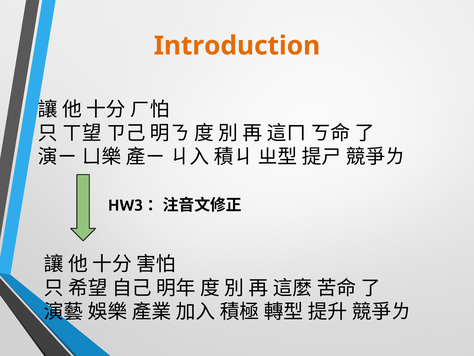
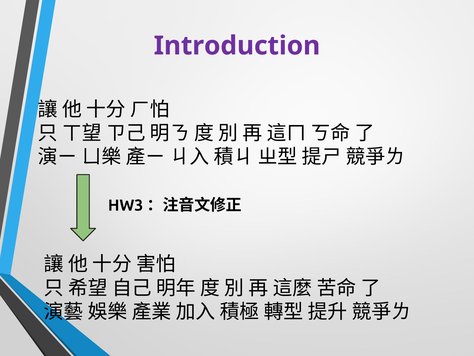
Introduction colour: orange -> purple
